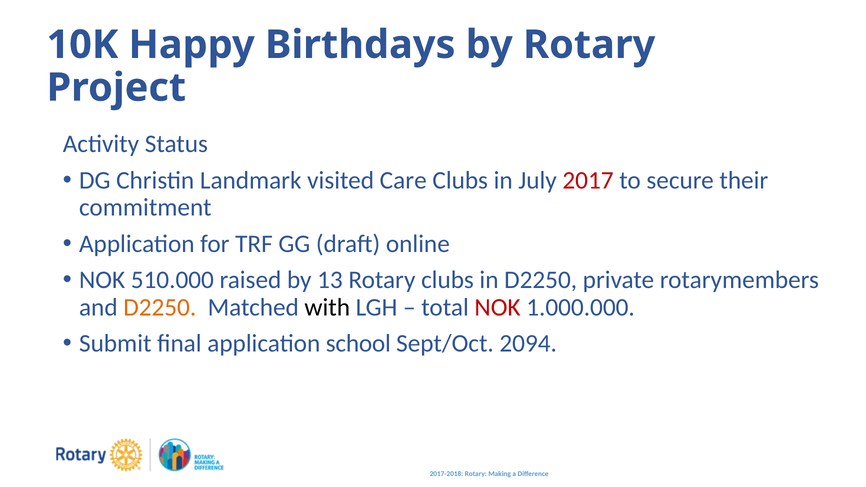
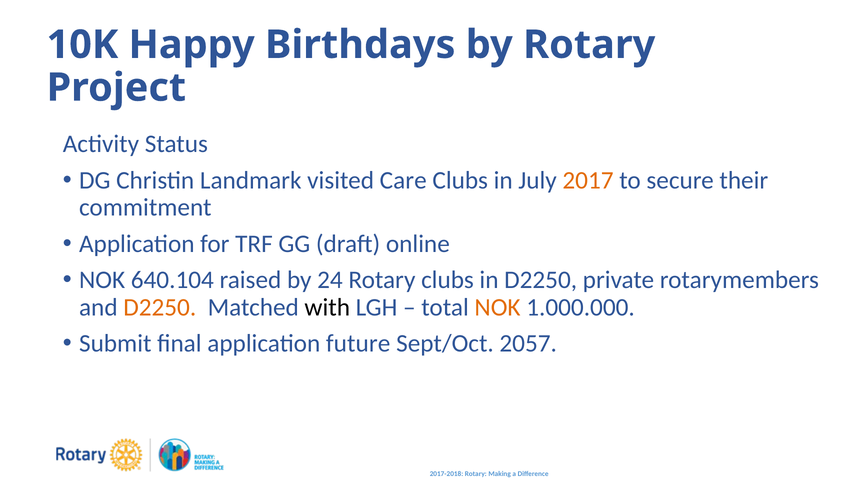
2017 colour: red -> orange
510.000: 510.000 -> 640.104
13: 13 -> 24
NOK at (498, 307) colour: red -> orange
school: school -> future
2094: 2094 -> 2057
